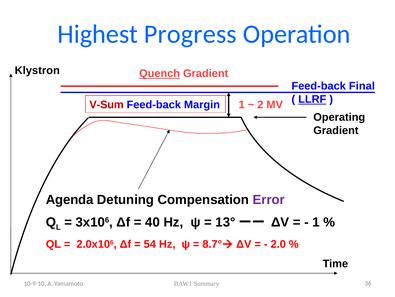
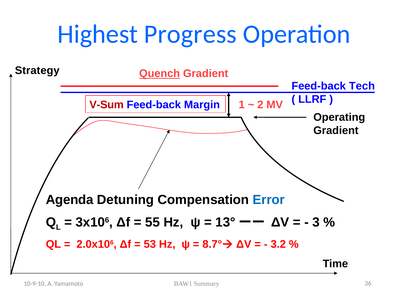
Klystron: Klystron -> Strategy
Final: Final -> Tech
LLRF underline: present -> none
Error colour: purple -> blue
40: 40 -> 55
1 at (316, 222): 1 -> 3
54: 54 -> 53
2.0: 2.0 -> 3.2
